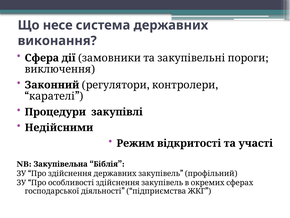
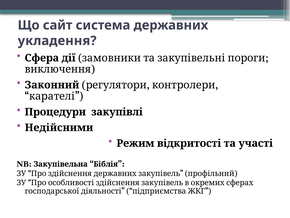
несе: несе -> сайт
виконання: виконання -> укладення
